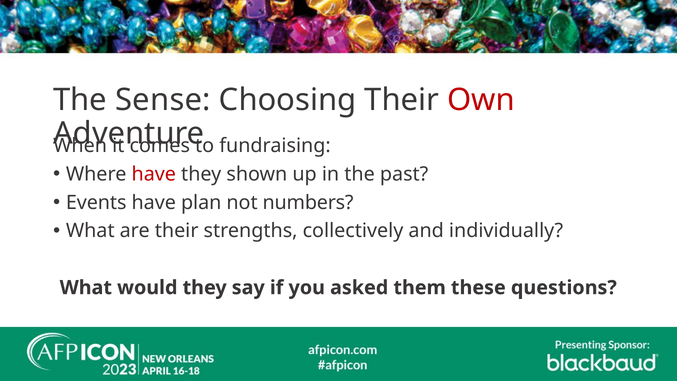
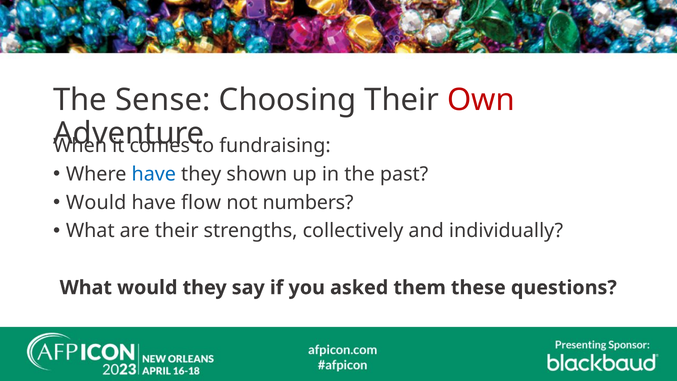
have at (154, 174) colour: red -> blue
Events at (96, 202): Events -> Would
plan: plan -> flow
